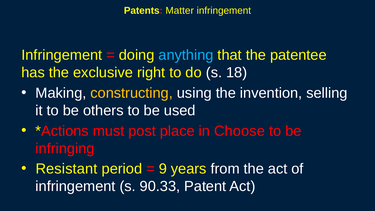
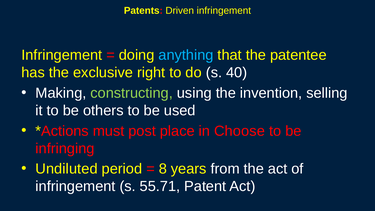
Matter: Matter -> Driven
18: 18 -> 40
constructing colour: yellow -> light green
Resistant: Resistant -> Undiluted
9: 9 -> 8
90.33: 90.33 -> 55.71
